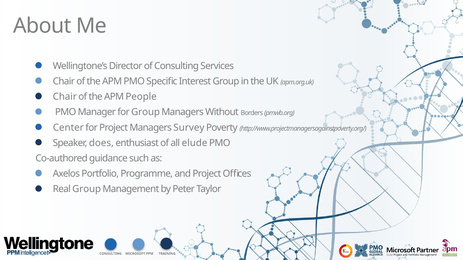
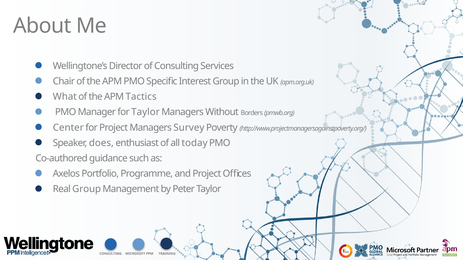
Chair at (65, 97): Chair -> What
People: People -> Tactics
for Group: Group -> Taylor
elude: elude -> today
